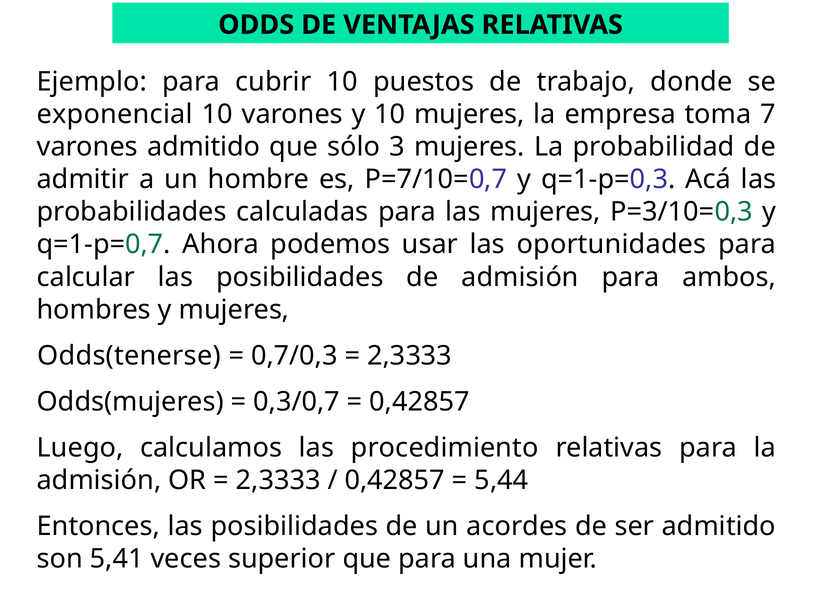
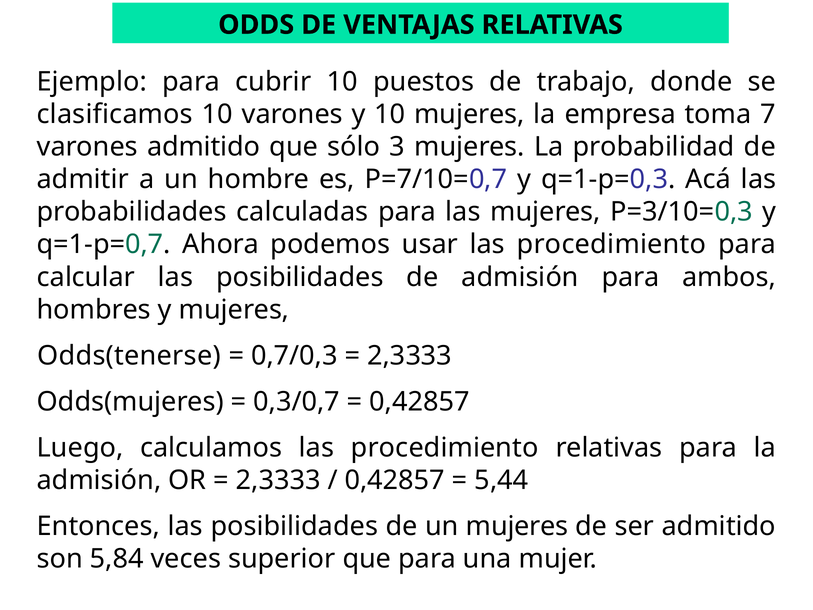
exponencial: exponencial -> clasificamos
usar las oportunidades: oportunidades -> procedimiento
un acordes: acordes -> mujeres
5,41: 5,41 -> 5,84
